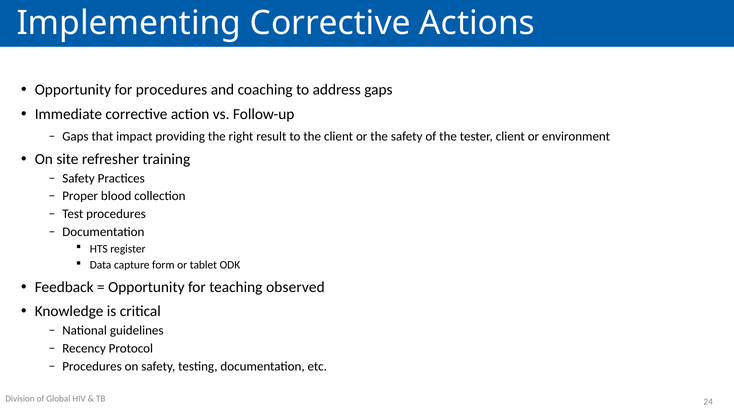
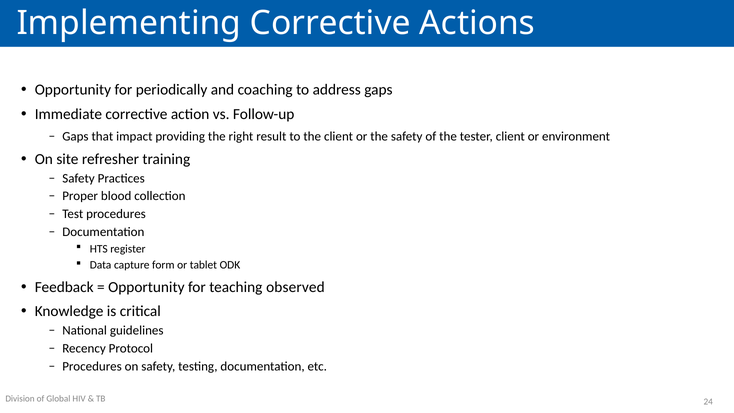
for procedures: procedures -> periodically
